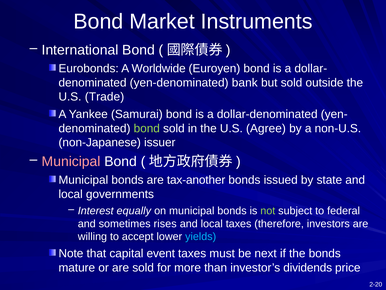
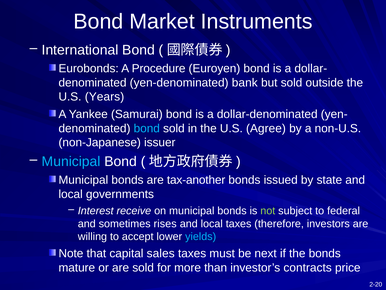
Worldwide: Worldwide -> Procedure
Trade: Trade -> Years
bond at (147, 128) colour: light green -> light blue
Municipal at (71, 161) colour: pink -> light blue
equally: equally -> receive
event: event -> sales
dividends: dividends -> contracts
